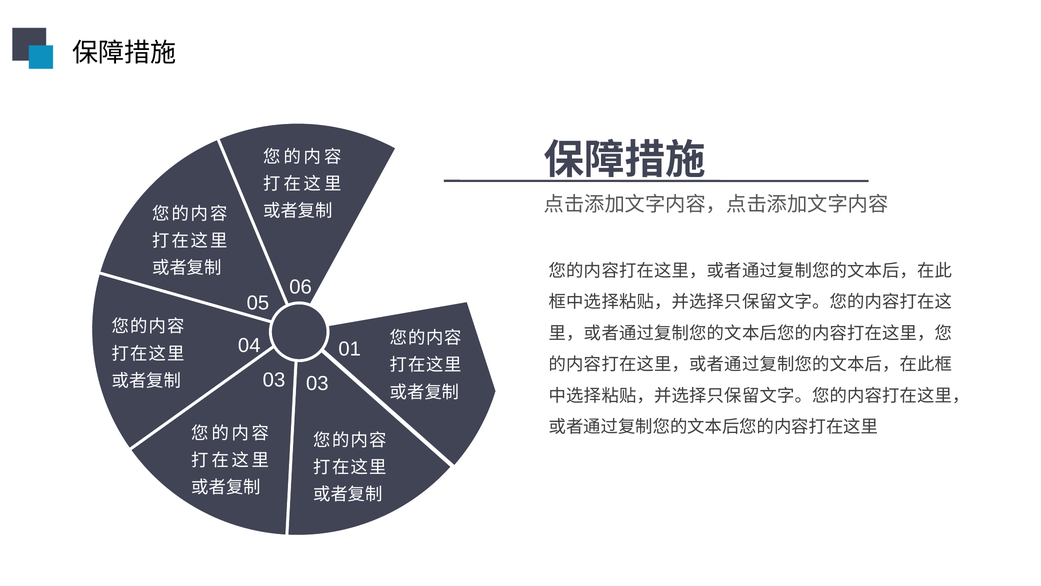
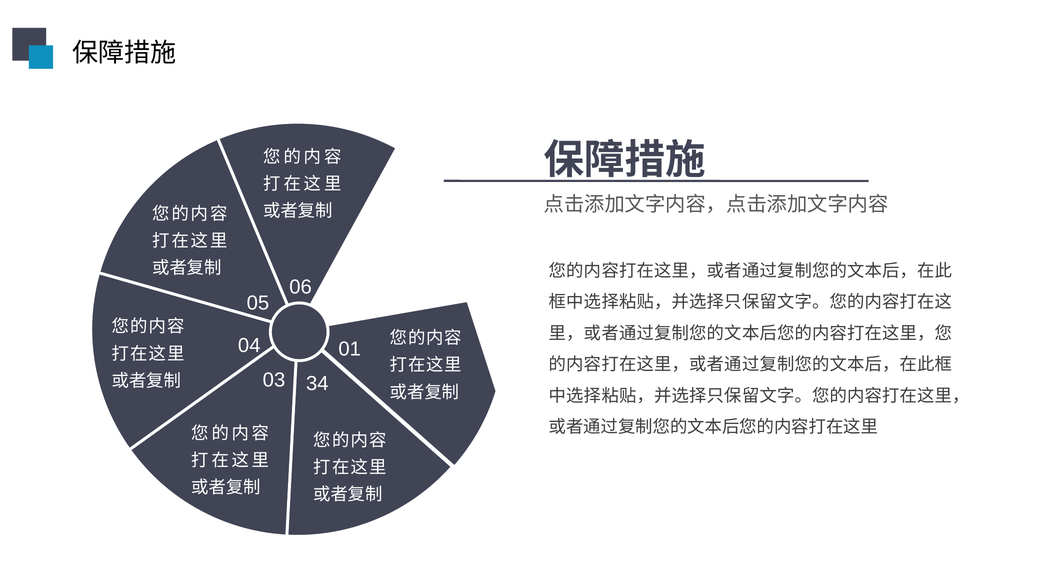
03 03: 03 -> 34
